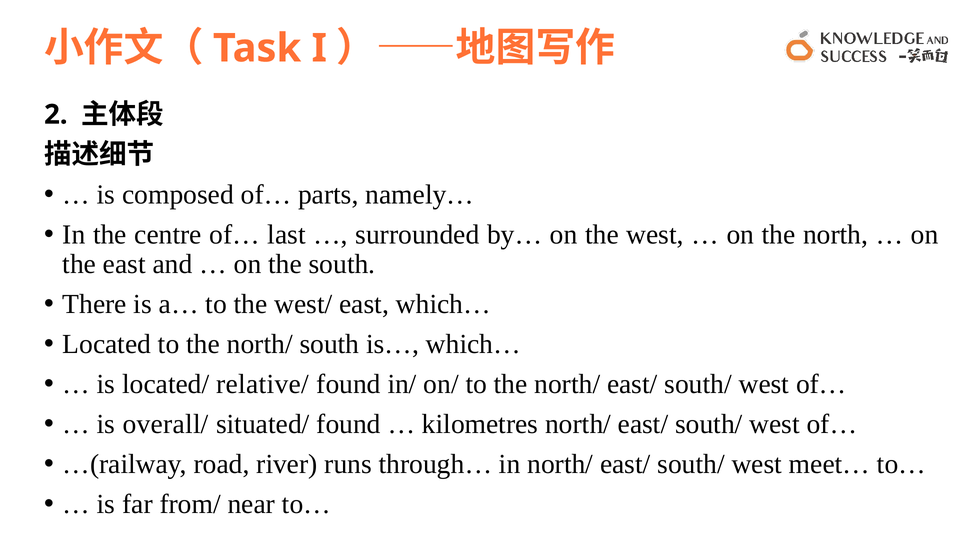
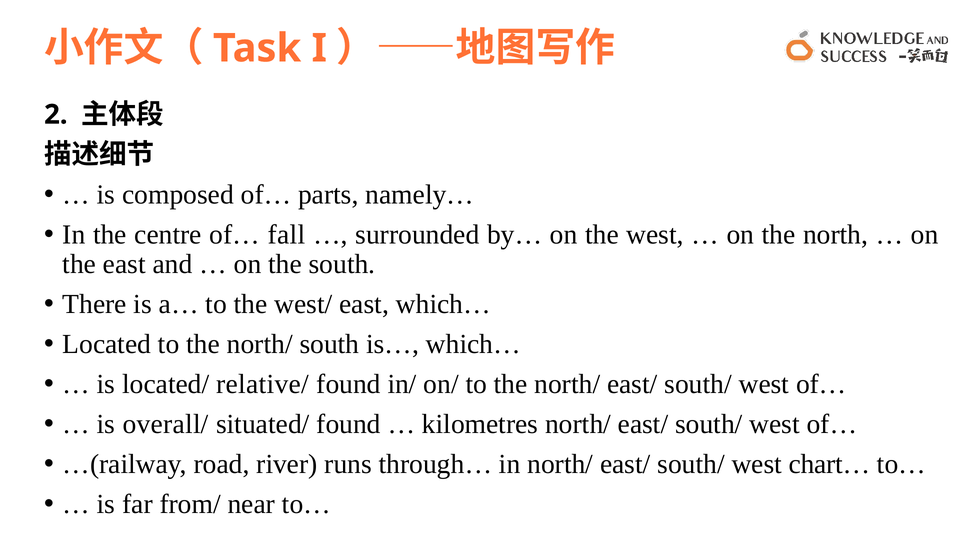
last: last -> fall
meet…: meet… -> chart…
